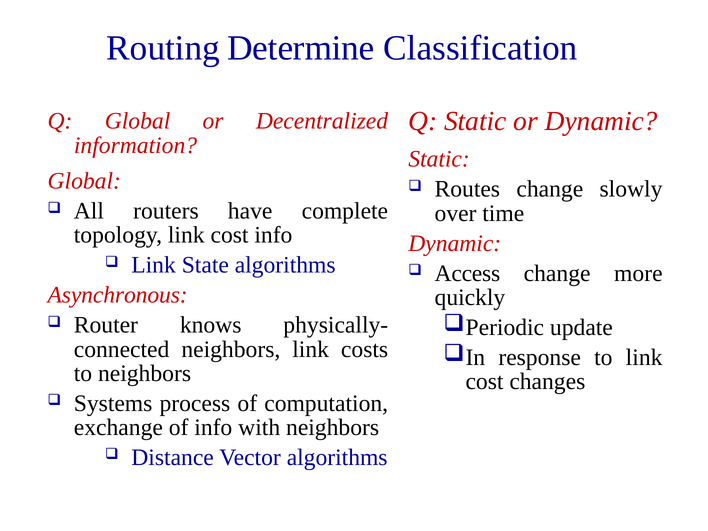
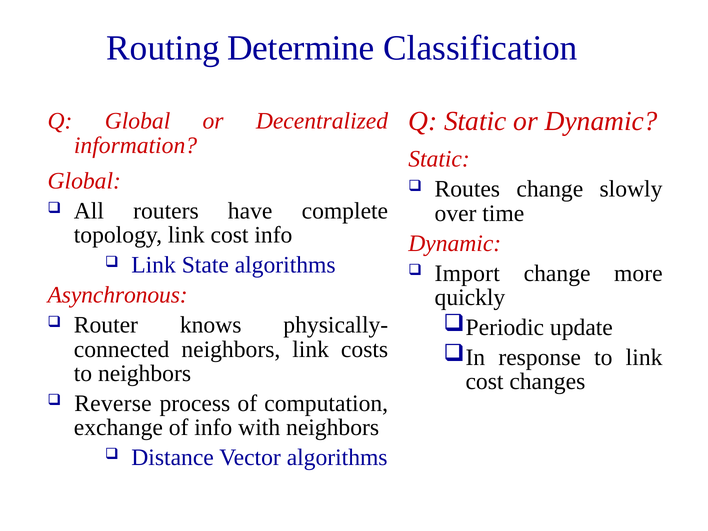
Access: Access -> Import
Systems: Systems -> Reverse
